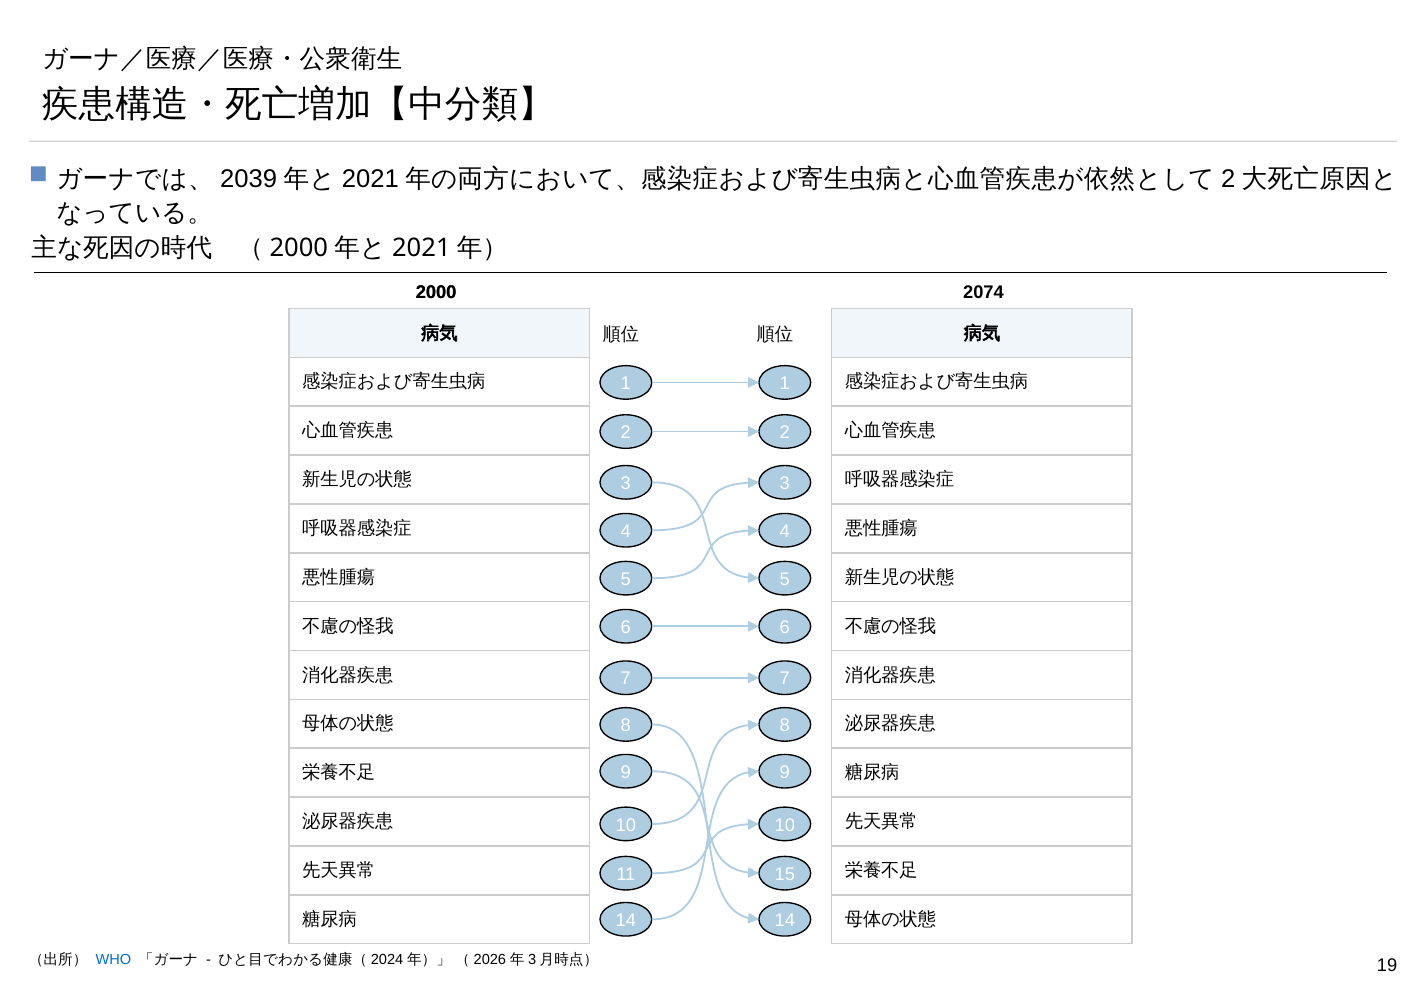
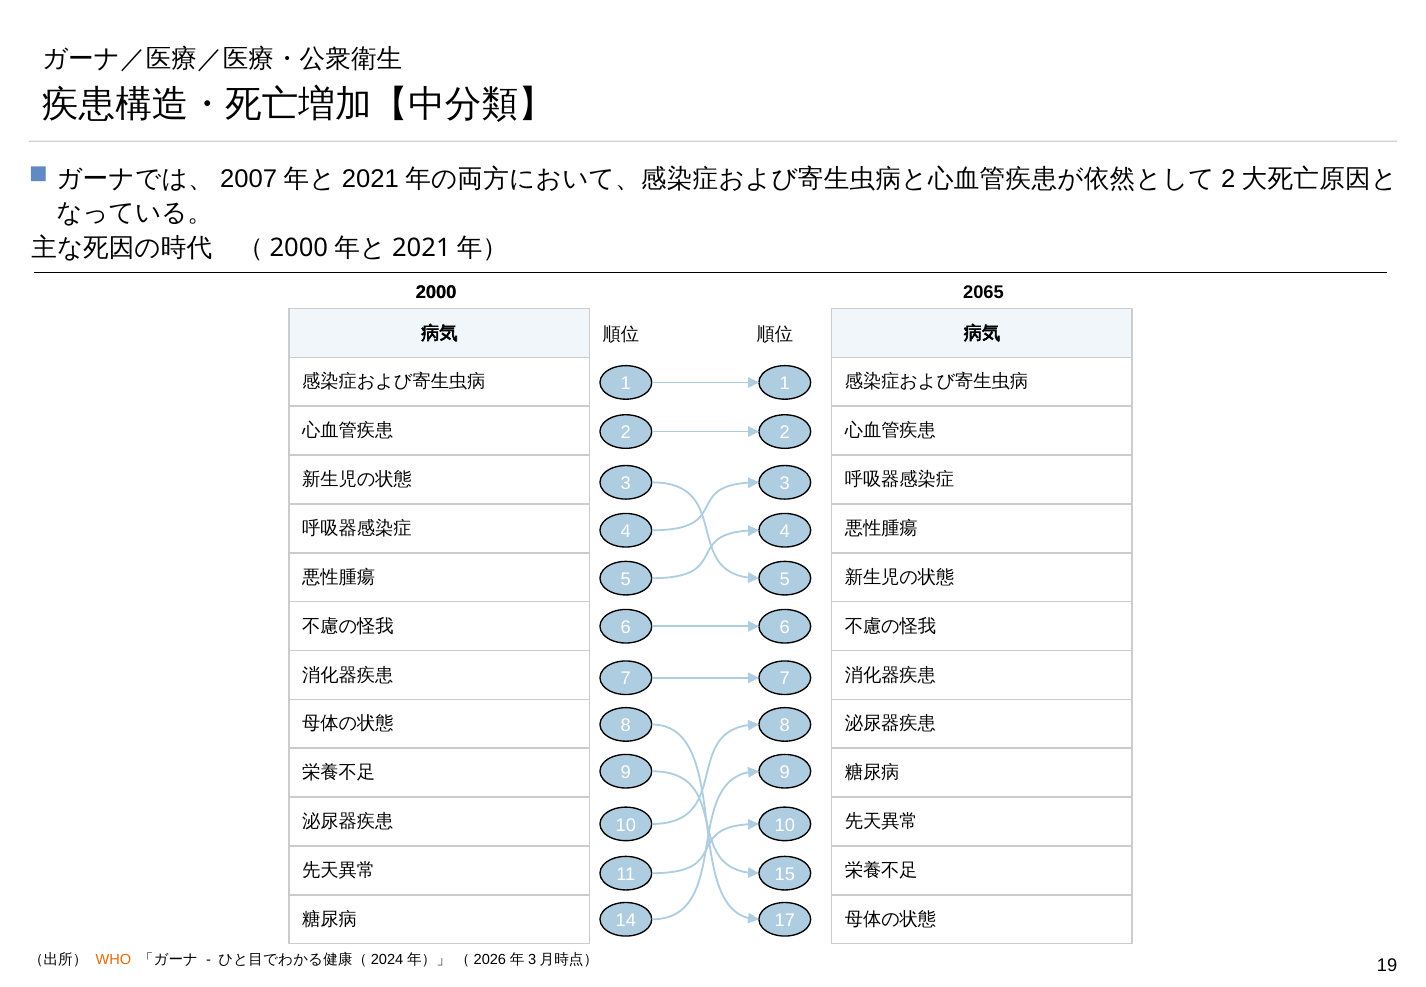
2039: 2039 -> 2007
2074: 2074 -> 2065
14 14: 14 -> 17
WHO colour: blue -> orange
